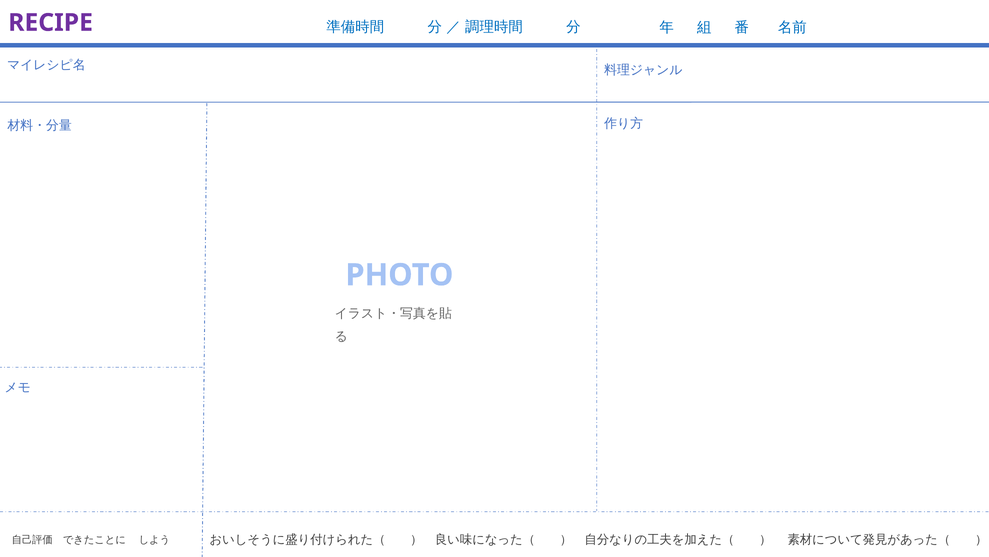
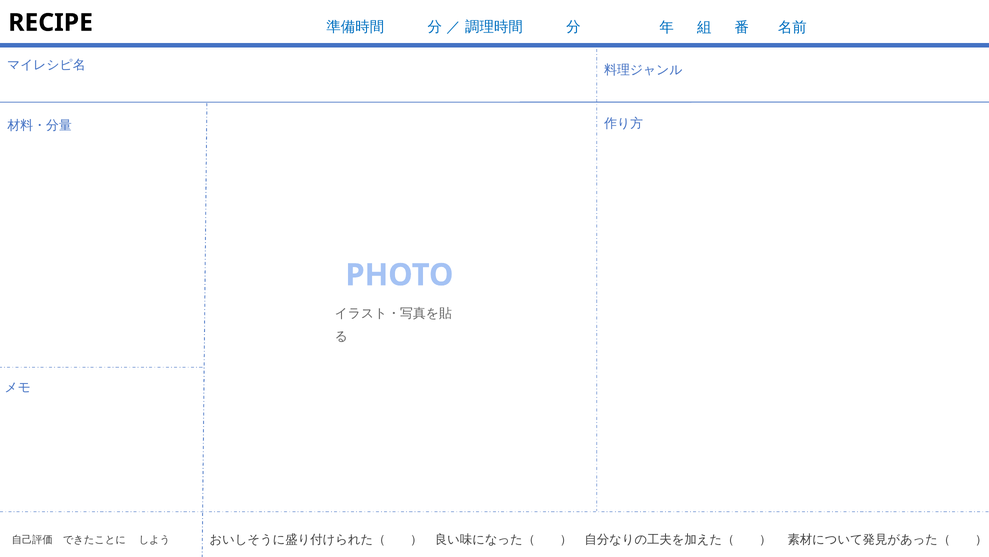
RECIPE colour: purple -> black
